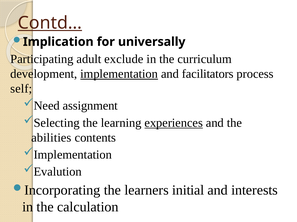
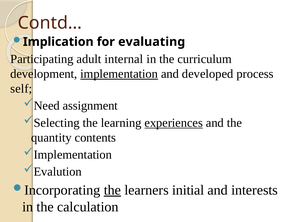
Contd… underline: present -> none
universally: universally -> evaluating
exclude: exclude -> internal
facilitators: facilitators -> developed
abilities: abilities -> quantity
the at (112, 191) underline: none -> present
